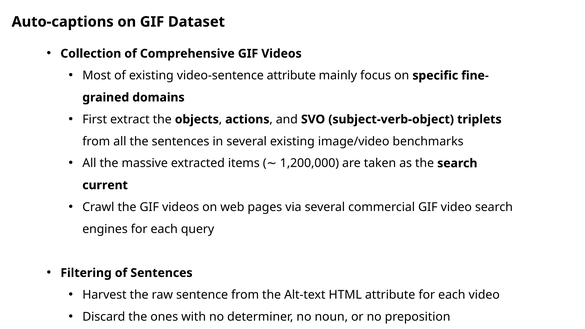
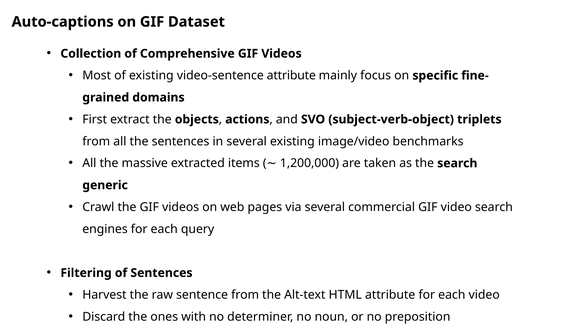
current: current -> generic
